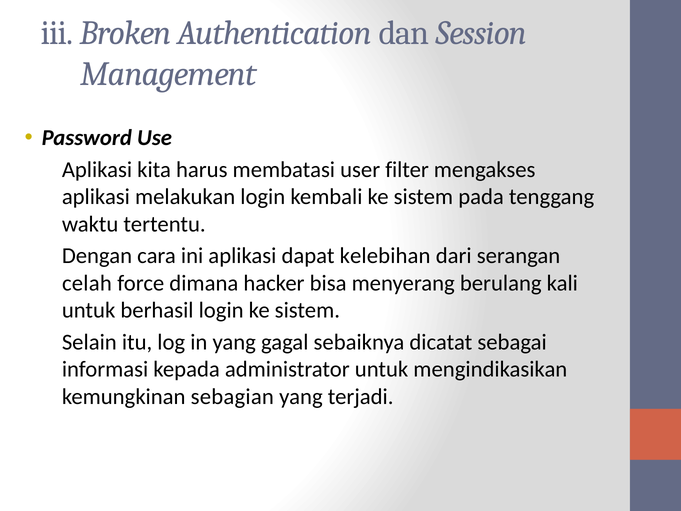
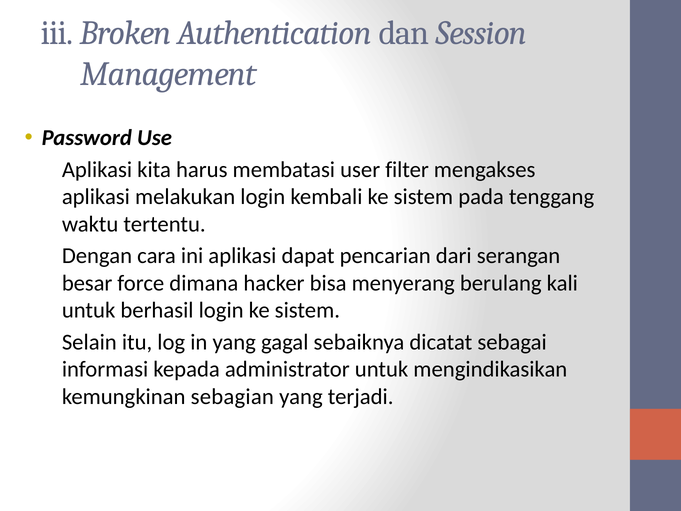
kelebihan: kelebihan -> pencarian
celah: celah -> besar
